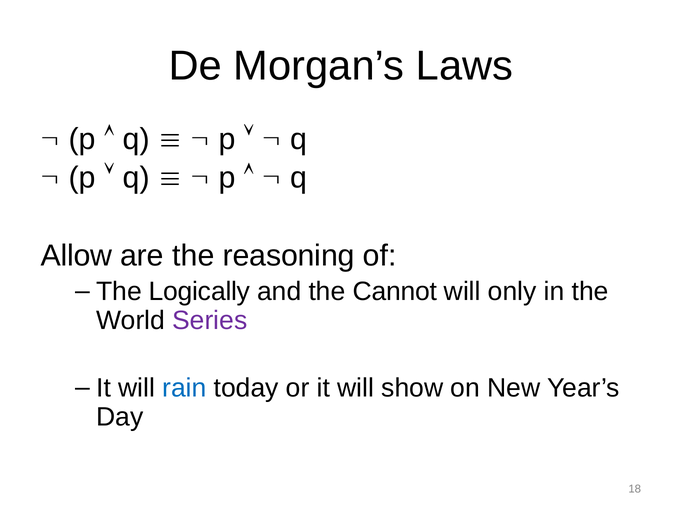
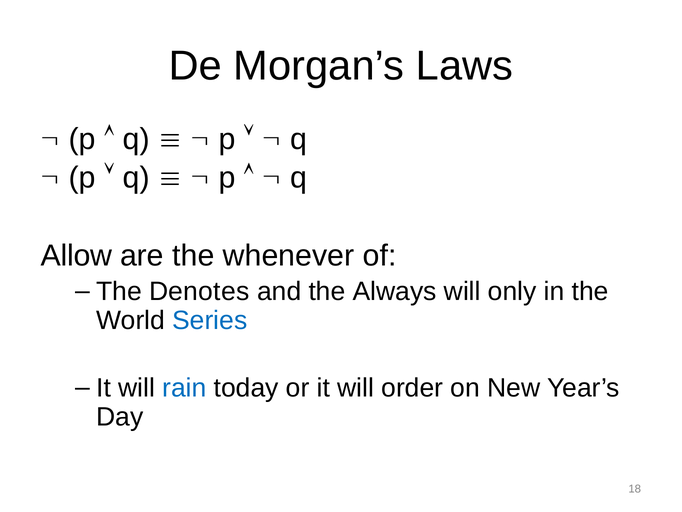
reasoning: reasoning -> whenever
Logically: Logically -> Denotes
Cannot: Cannot -> Always
Series colour: purple -> blue
show: show -> order
